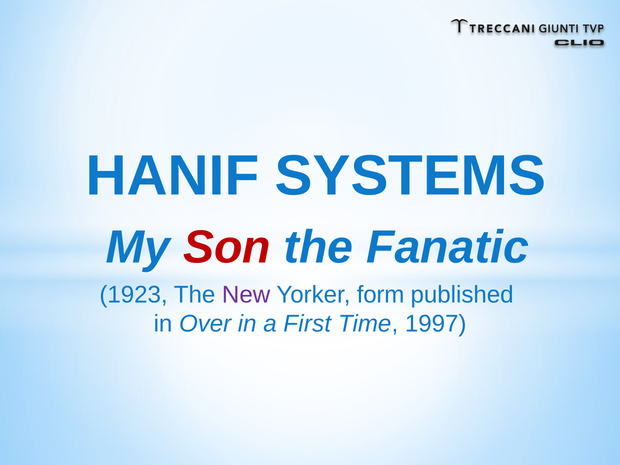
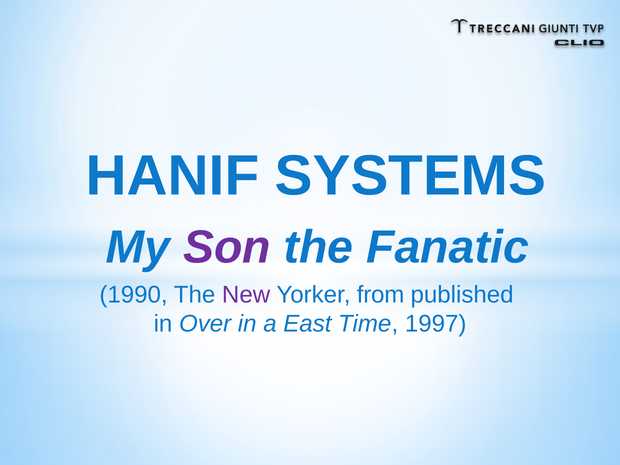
Son colour: red -> purple
1923: 1923 -> 1990
form: form -> from
First: First -> East
